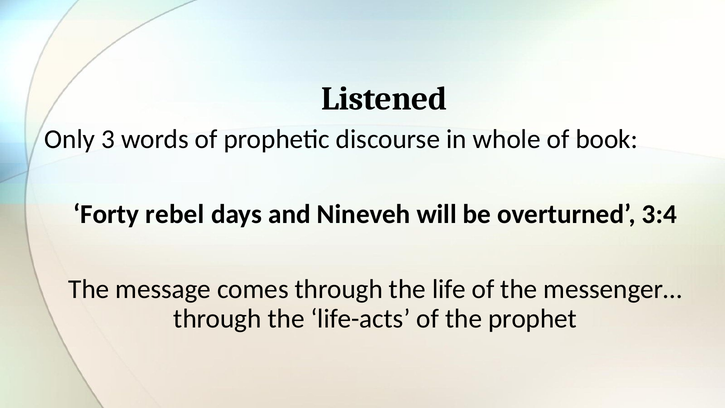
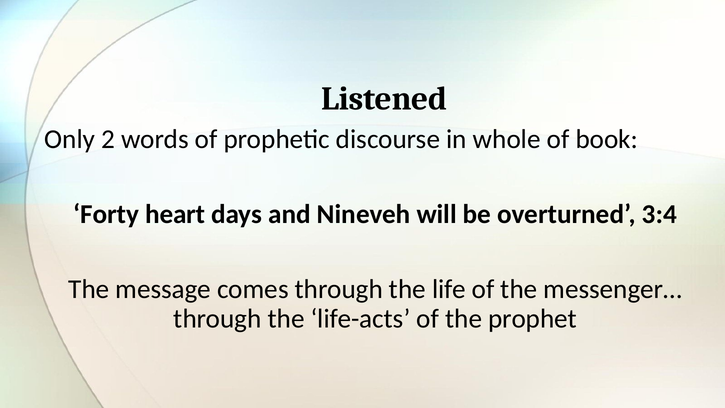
3: 3 -> 2
rebel: rebel -> heart
